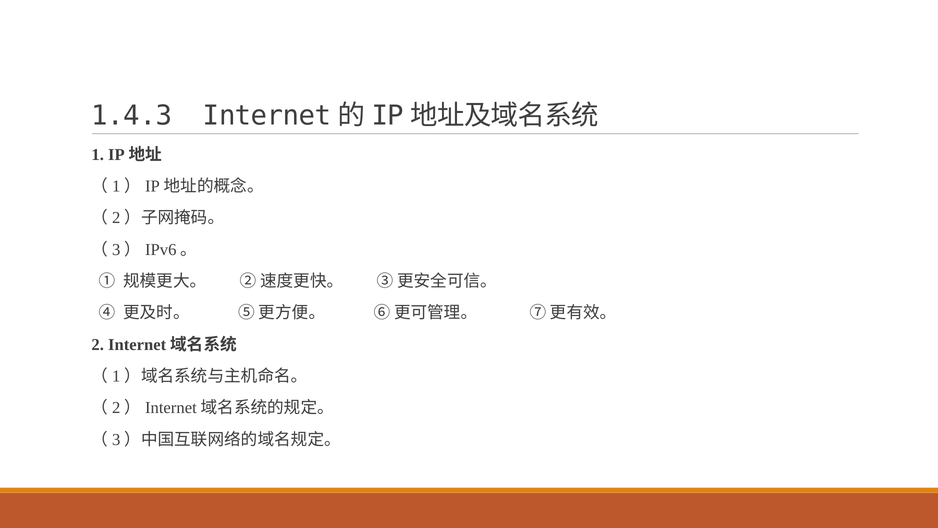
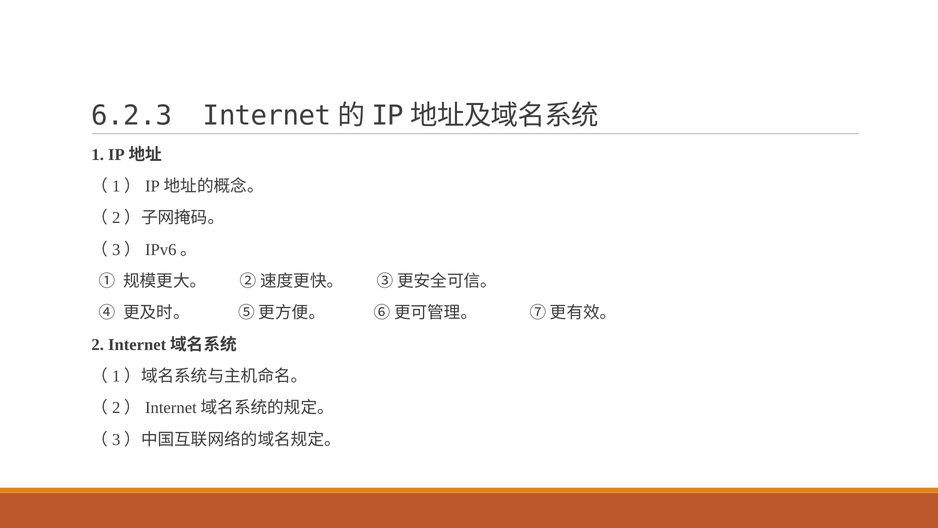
1.4.3: 1.4.3 -> 6.2.3
